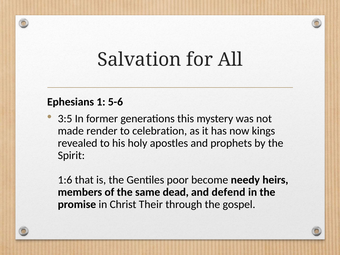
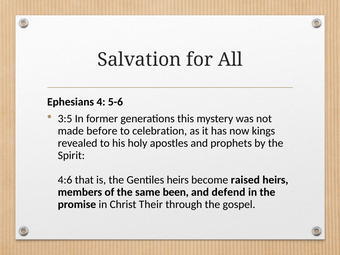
1: 1 -> 4
render: render -> before
1:6: 1:6 -> 4:6
Gentiles poor: poor -> heirs
needy: needy -> raised
dead: dead -> been
